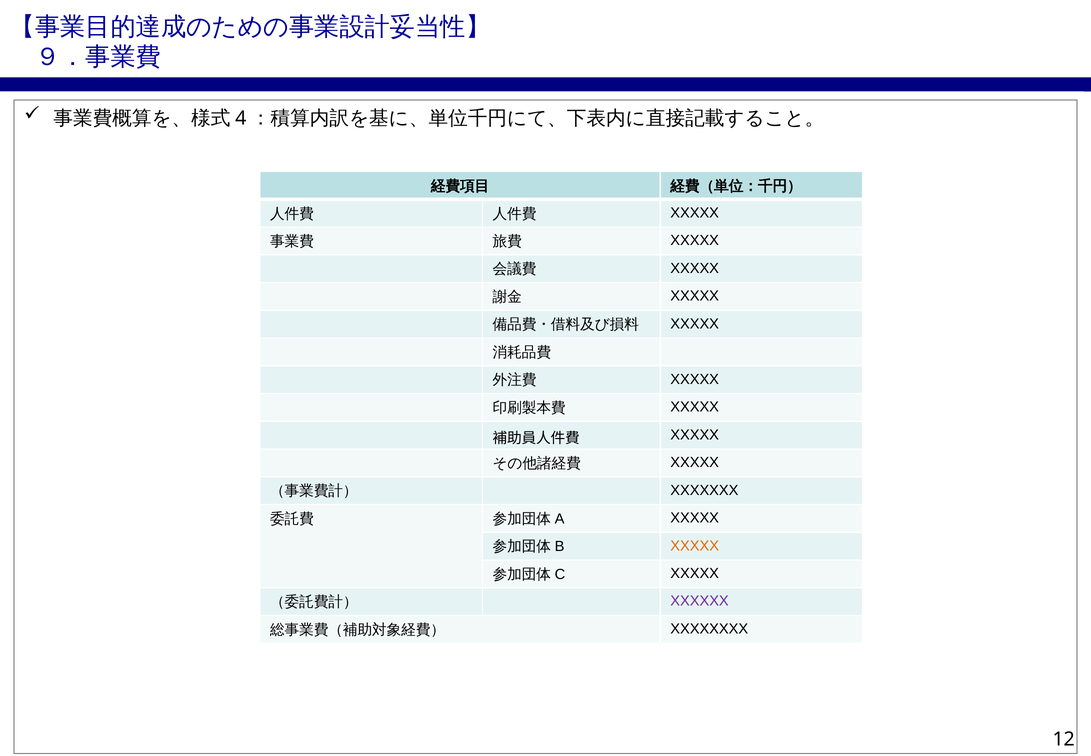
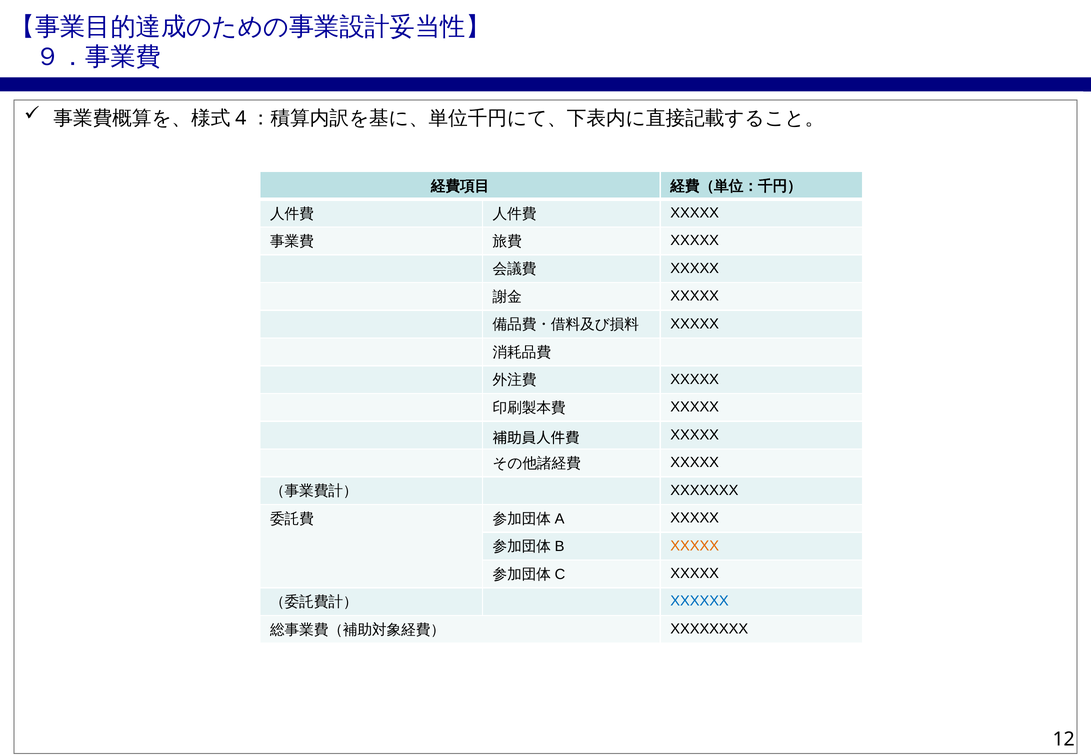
XXXXXX colour: purple -> blue
